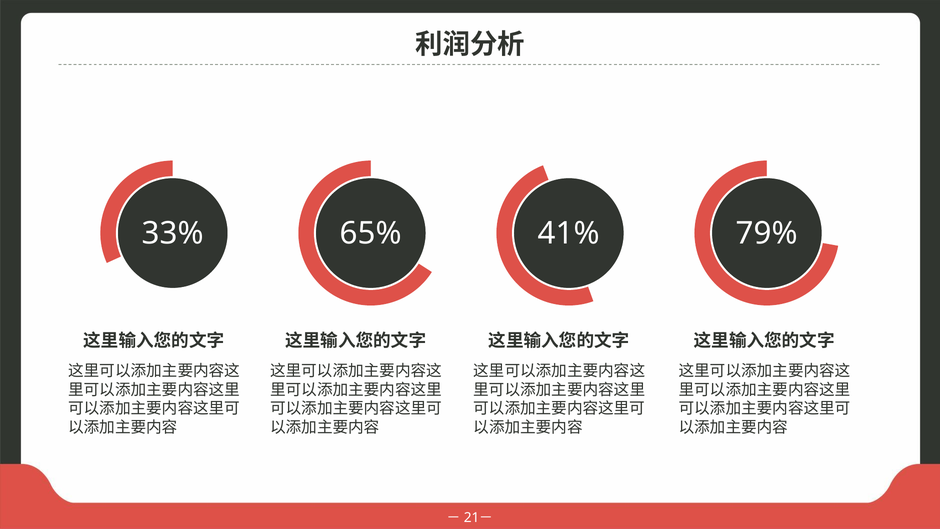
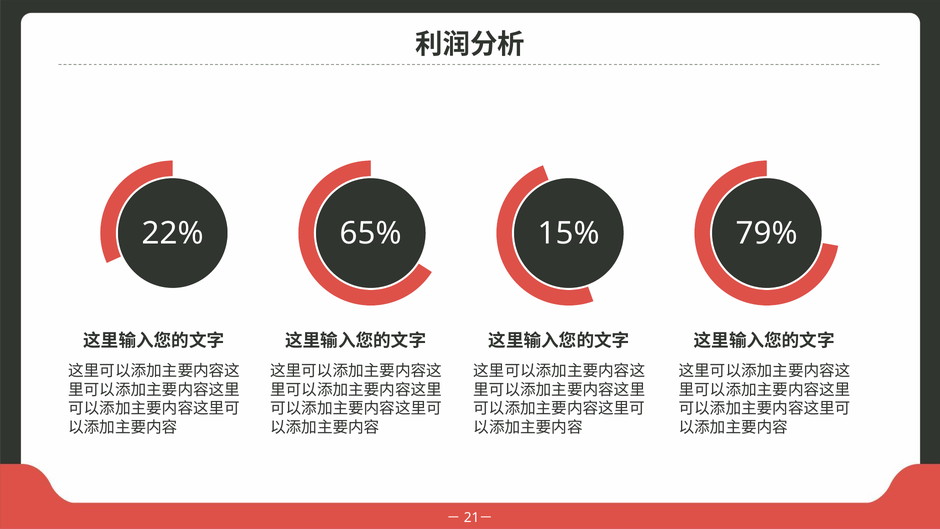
33%: 33% -> 22%
41%: 41% -> 15%
